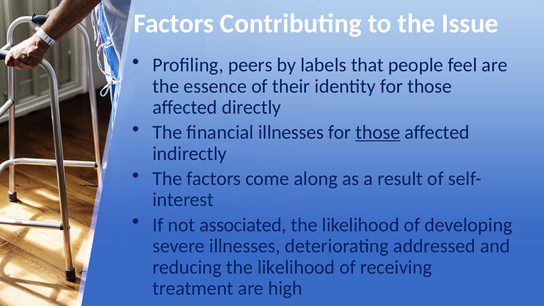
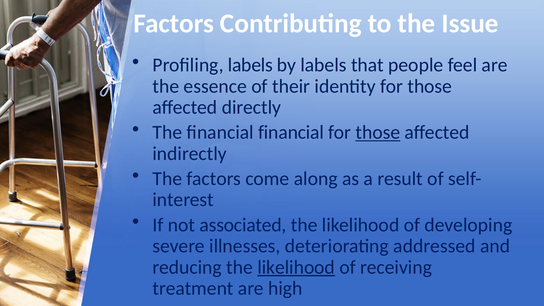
Profiling peers: peers -> labels
financial illnesses: illnesses -> financial
likelihood at (296, 267) underline: none -> present
